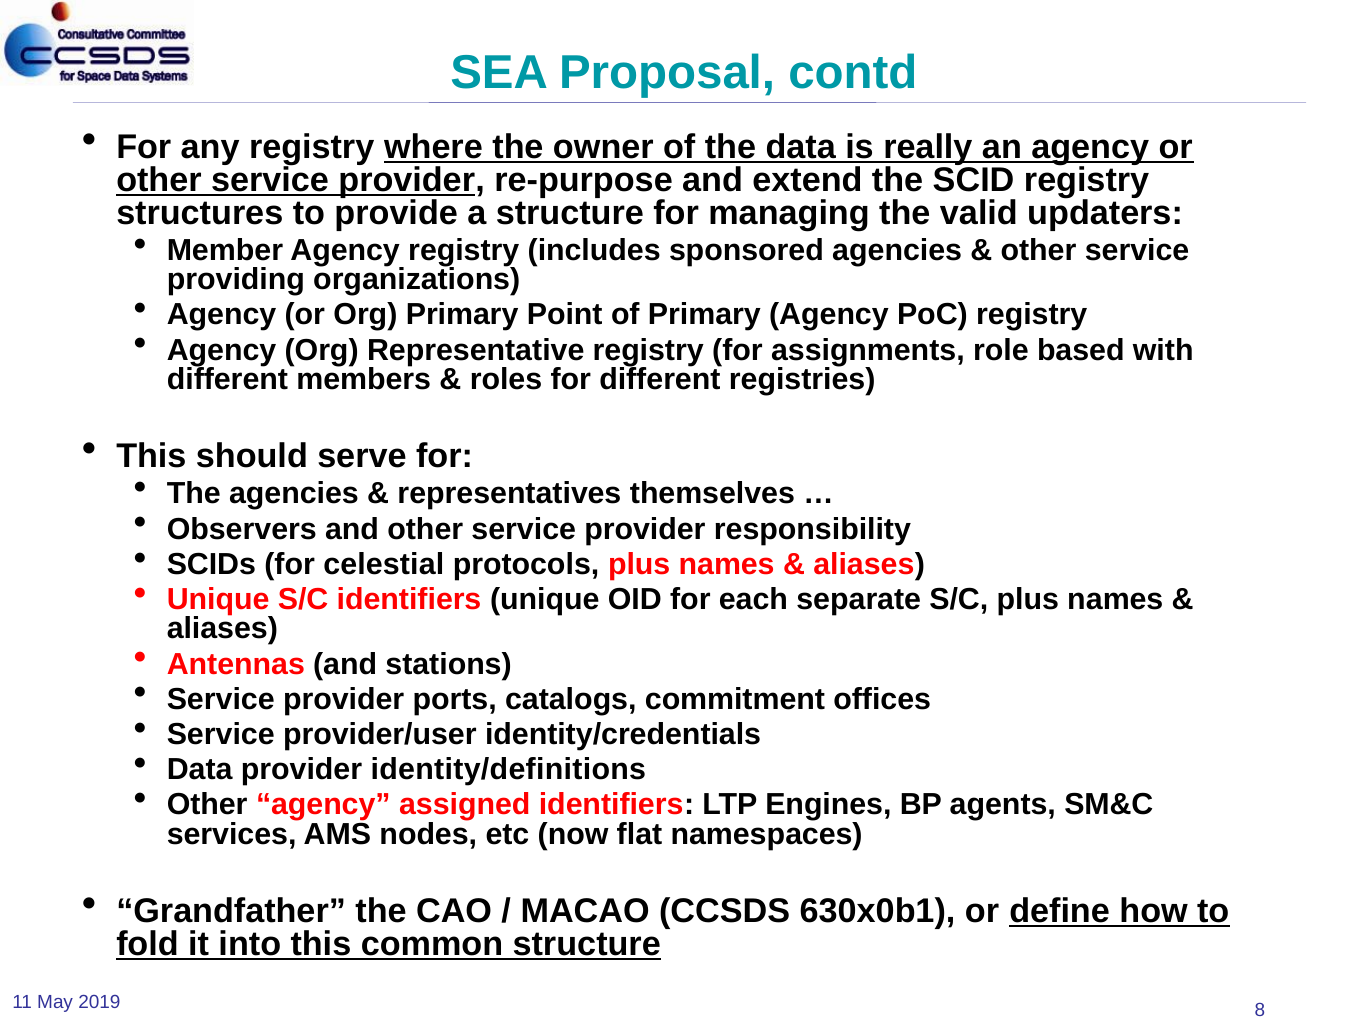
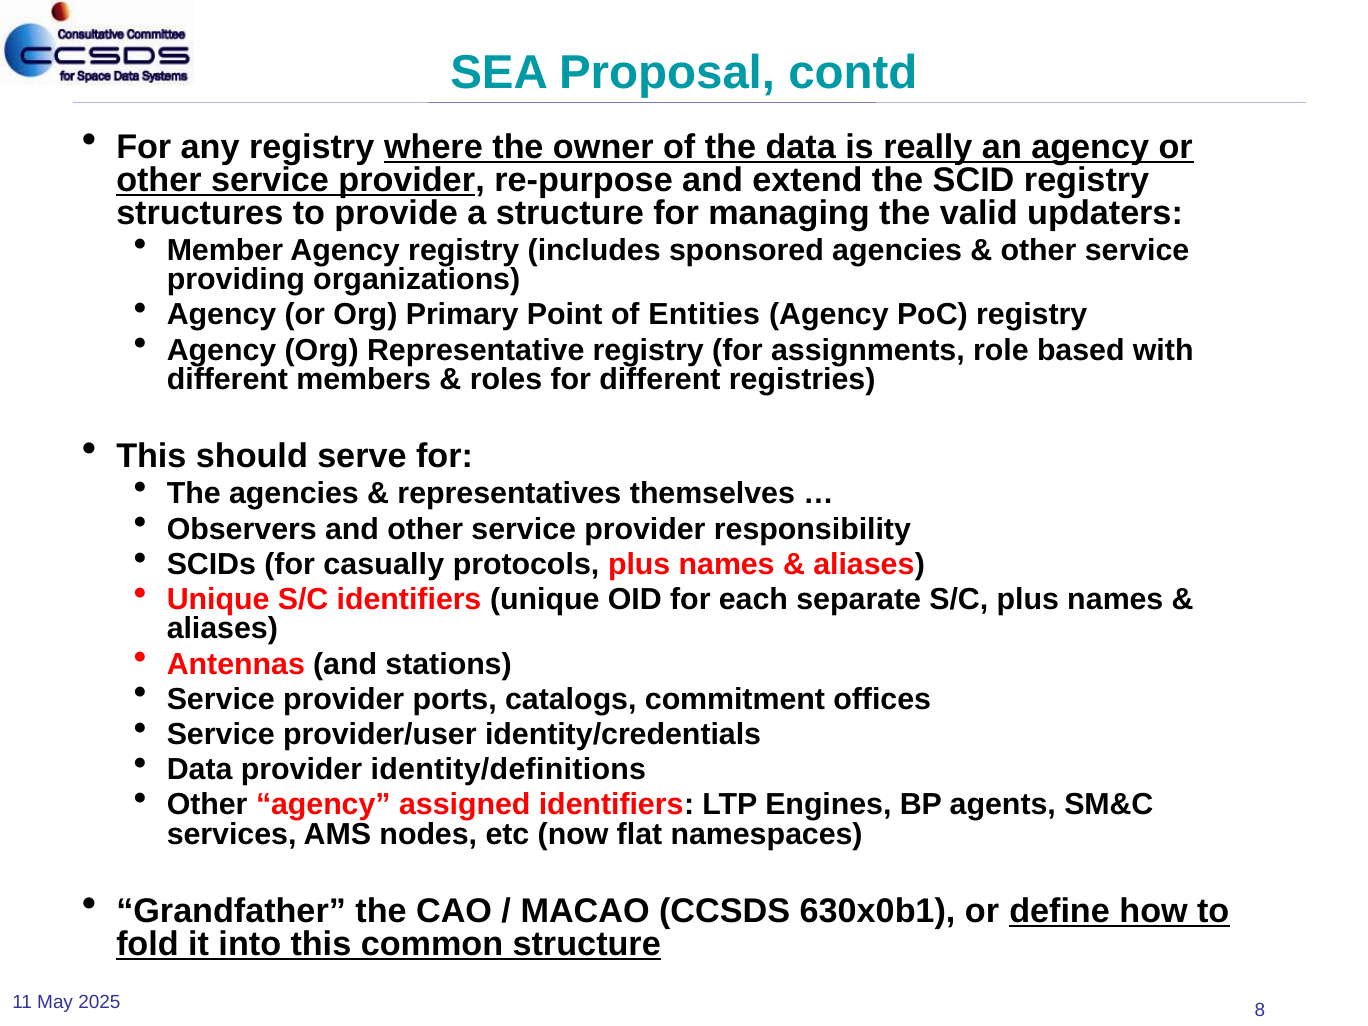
of Primary: Primary -> Entities
celestial: celestial -> casually
2019: 2019 -> 2025
